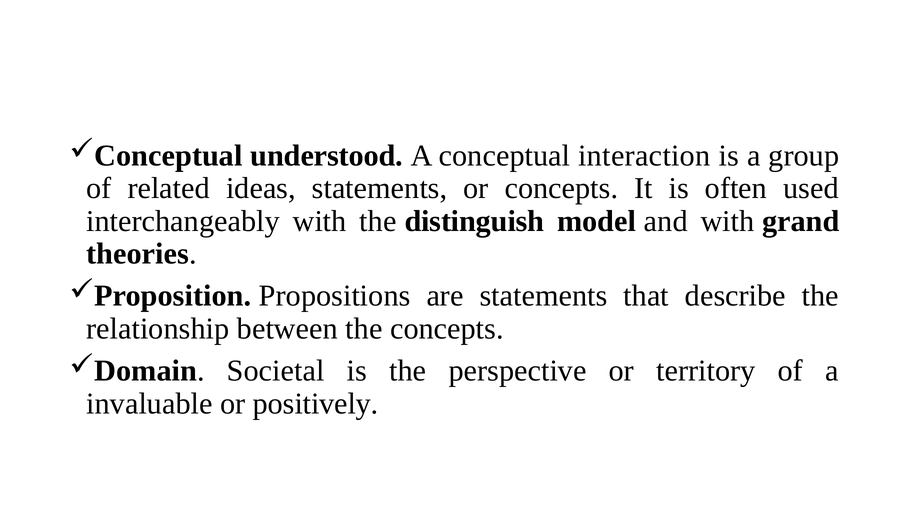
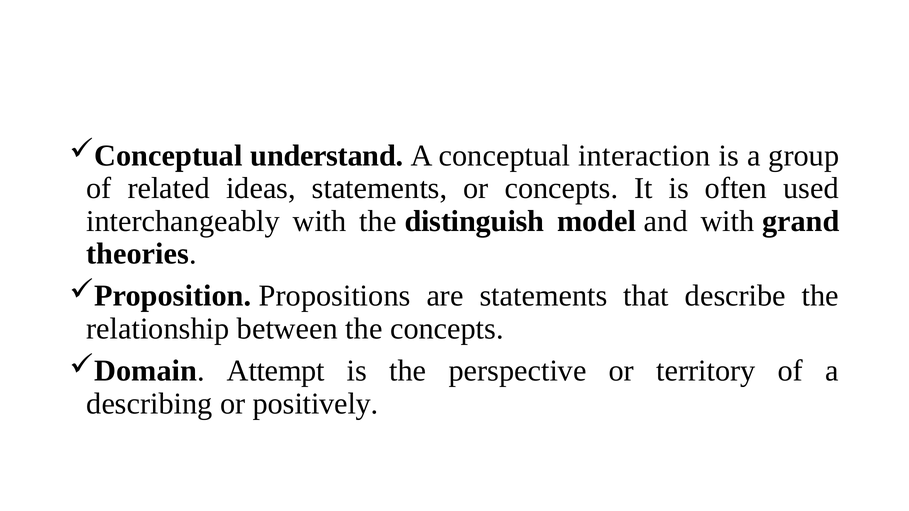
understood: understood -> understand
Societal: Societal -> Attempt
invaluable: invaluable -> describing
